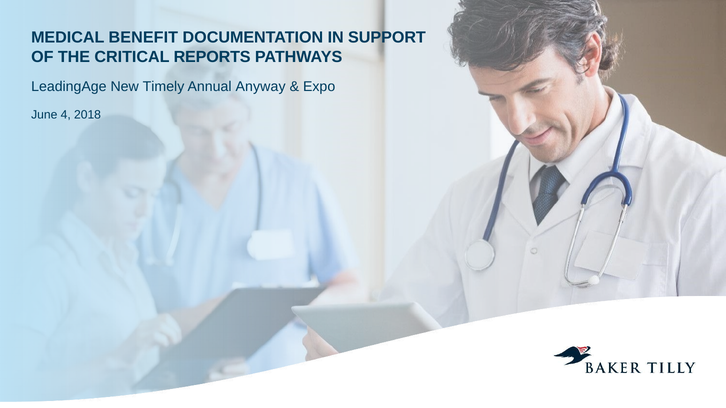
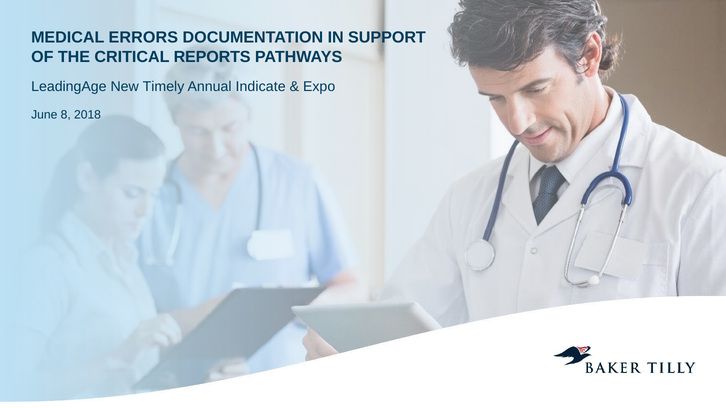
BENEFIT: BENEFIT -> ERRORS
Anyway: Anyway -> Indicate
4: 4 -> 8
